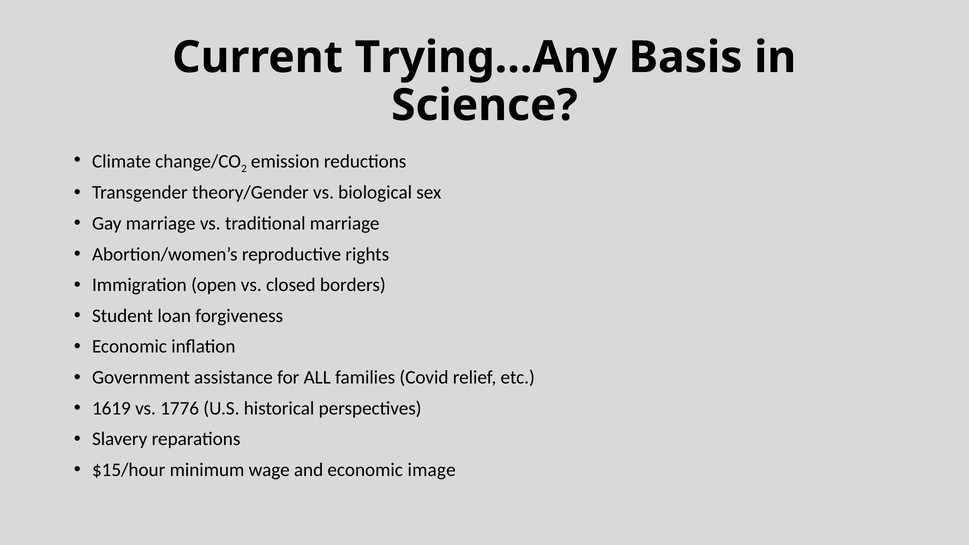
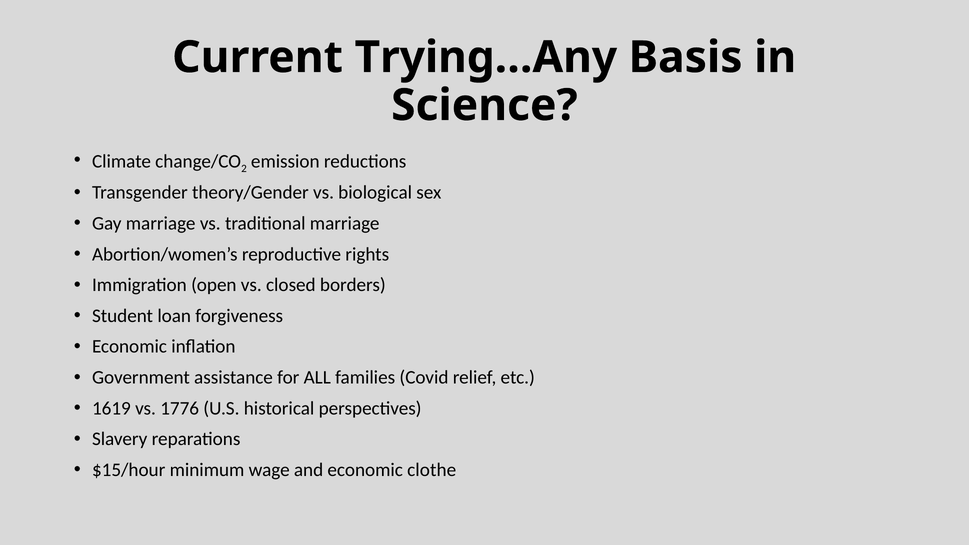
image: image -> clothe
